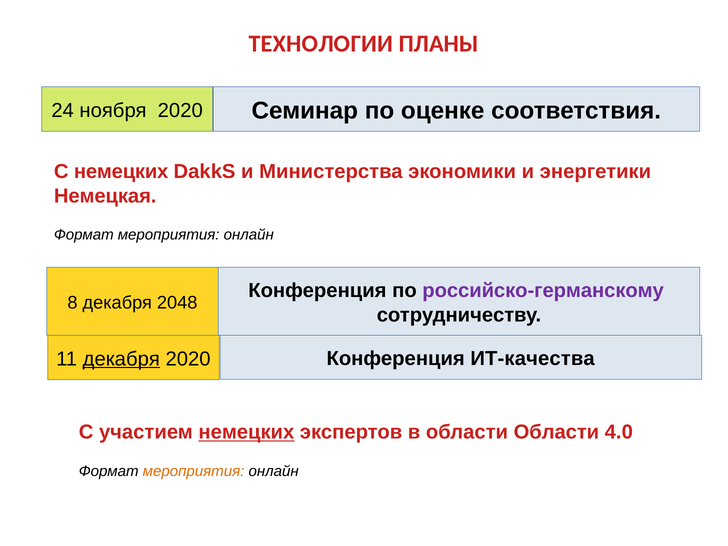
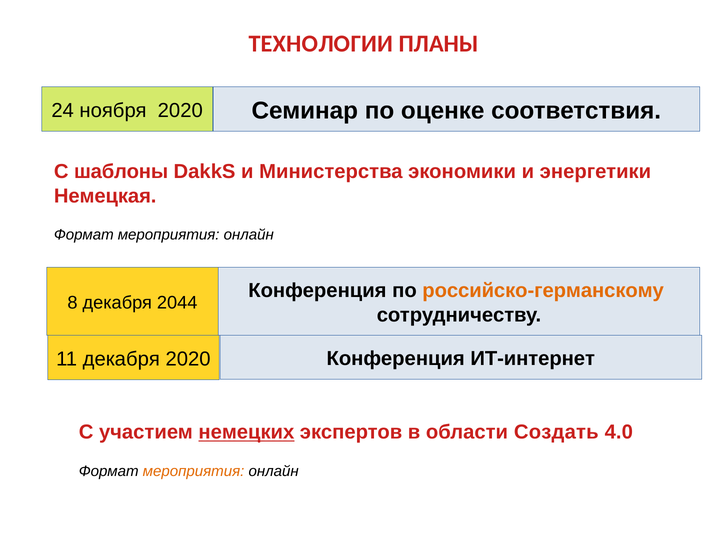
С немецких: немецких -> шаблоны
российско-германскому colour: purple -> orange
2048: 2048 -> 2044
ИТ-качества: ИТ-качества -> ИТ-интернет
декабря at (121, 359) underline: present -> none
области Области: Области -> Создать
